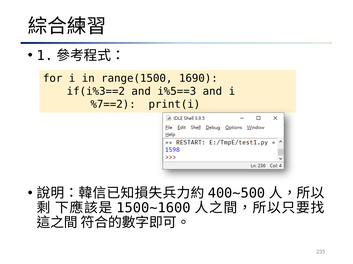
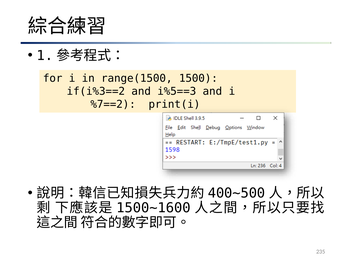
1690: 1690 -> 1500
